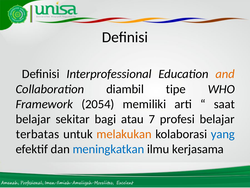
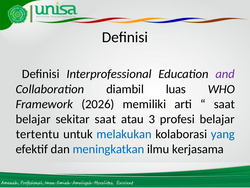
and colour: orange -> purple
tipe: tipe -> luas
2054: 2054 -> 2026
sekitar bagi: bagi -> saat
7: 7 -> 3
terbatas: terbatas -> tertentu
melakukan colour: orange -> blue
